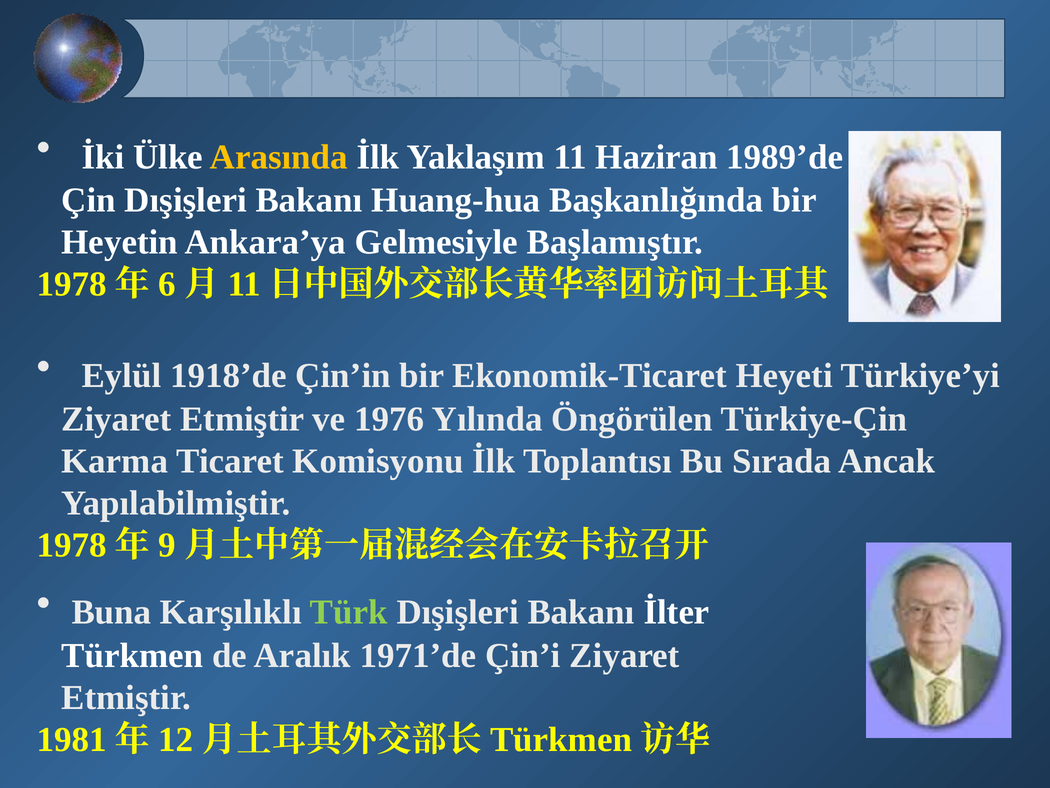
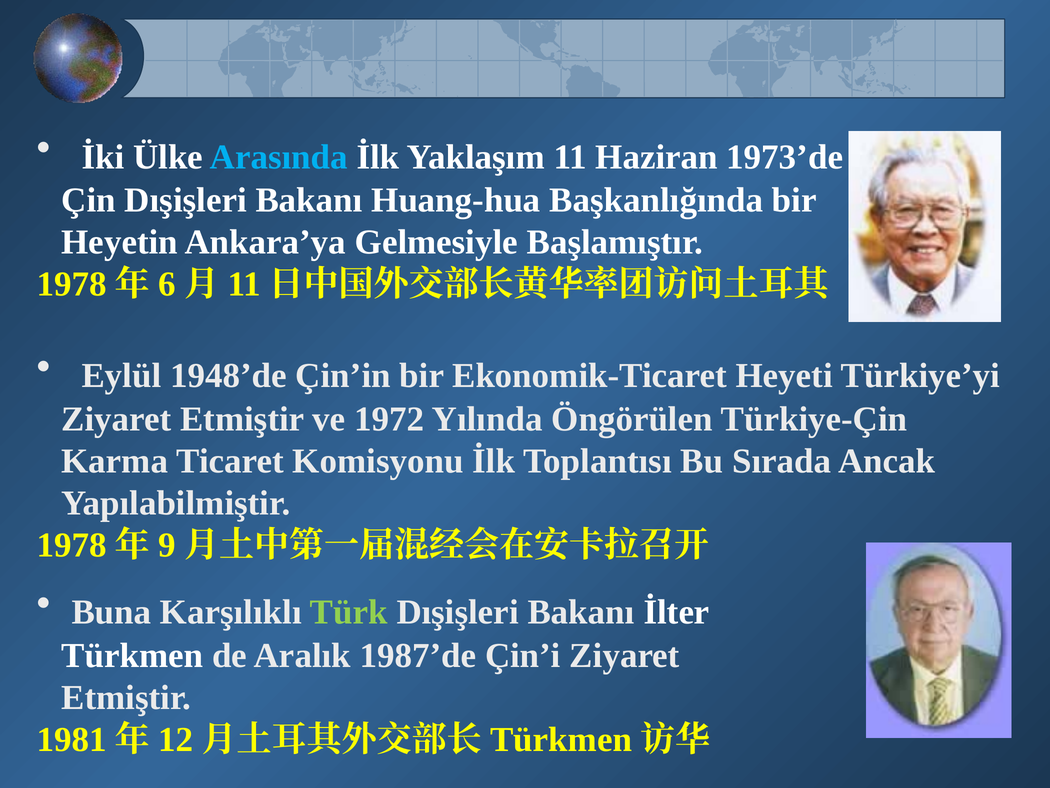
Arasında colour: yellow -> light blue
1989’de: 1989’de -> 1973’de
1918’de: 1918’de -> 1948’de
1976: 1976 -> 1972
1971’de: 1971’de -> 1987’de
